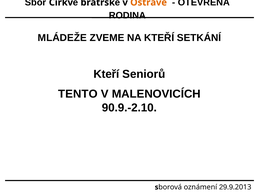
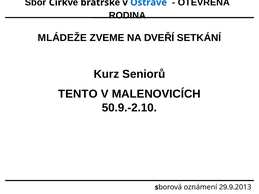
Ostravě colour: orange -> blue
NA KTEŘÍ: KTEŘÍ -> DVEŘÍ
Kteří at (106, 74): Kteří -> Kurz
90.9.-2.10: 90.9.-2.10 -> 50.9.-2.10
